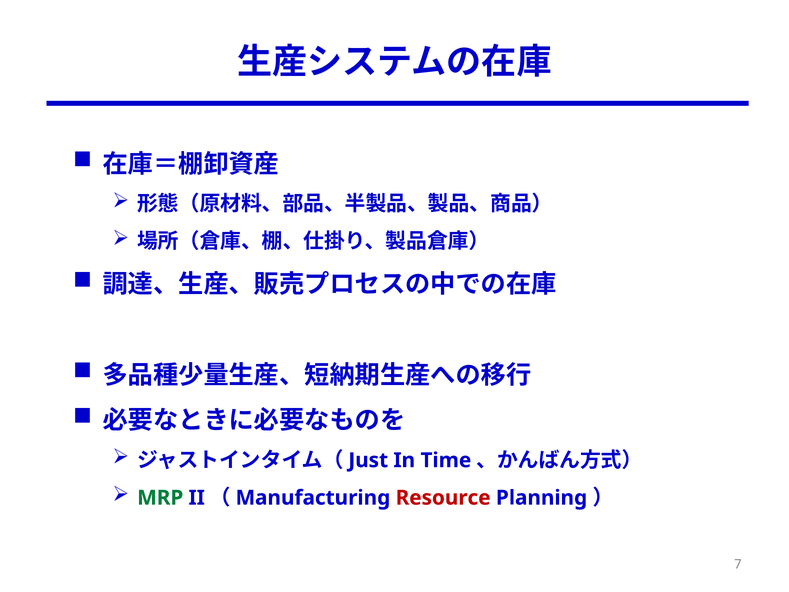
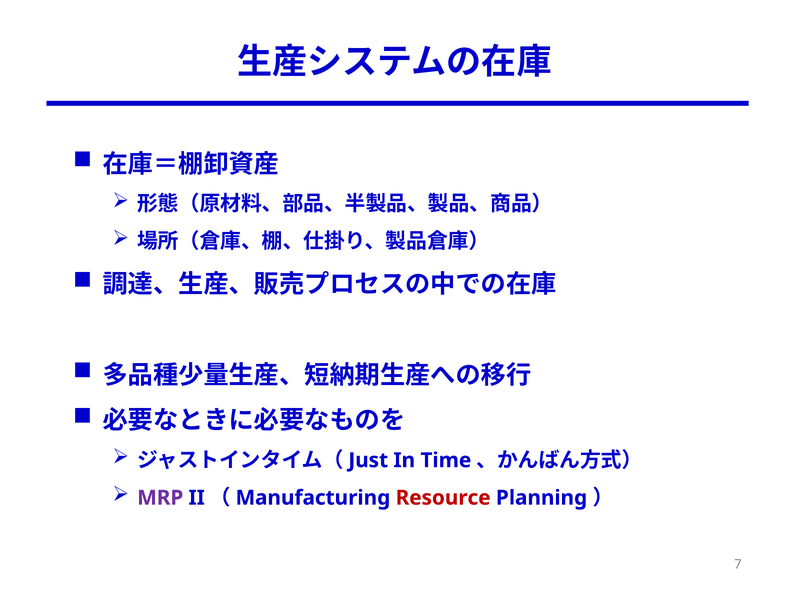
MRP colour: green -> purple
